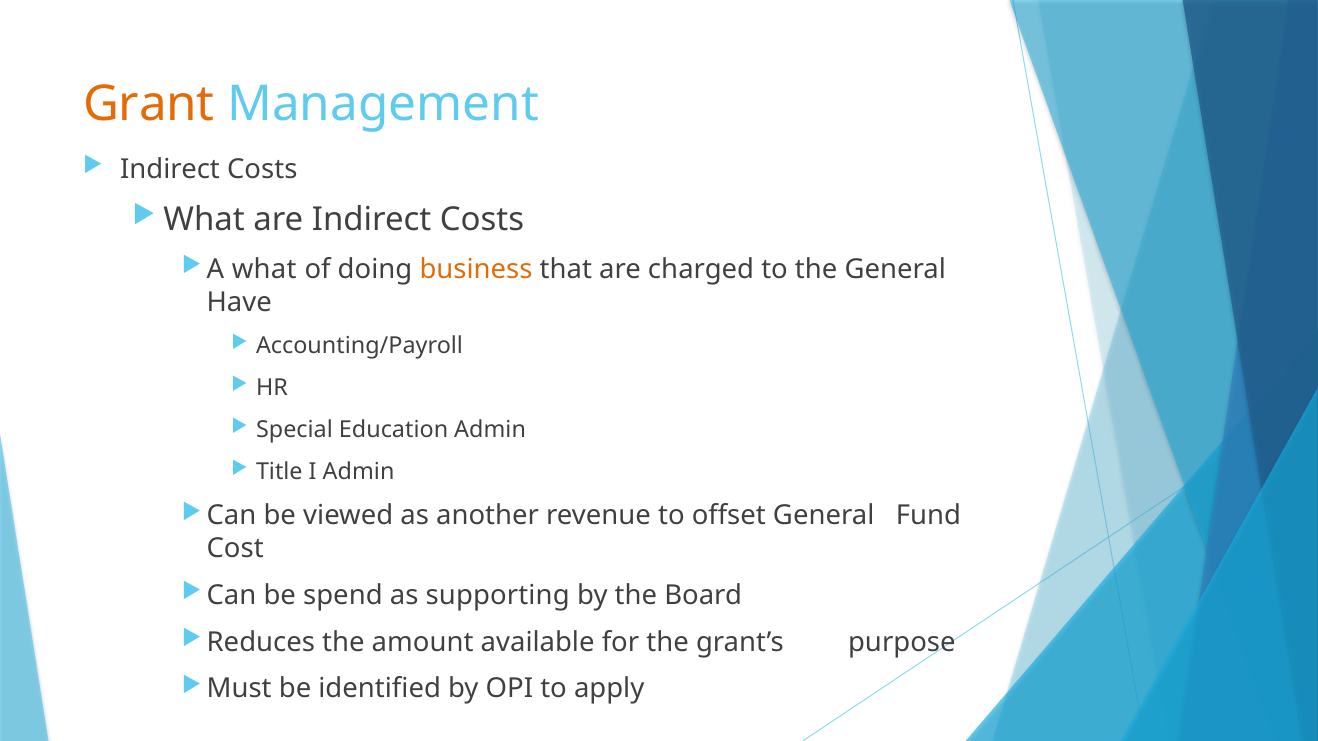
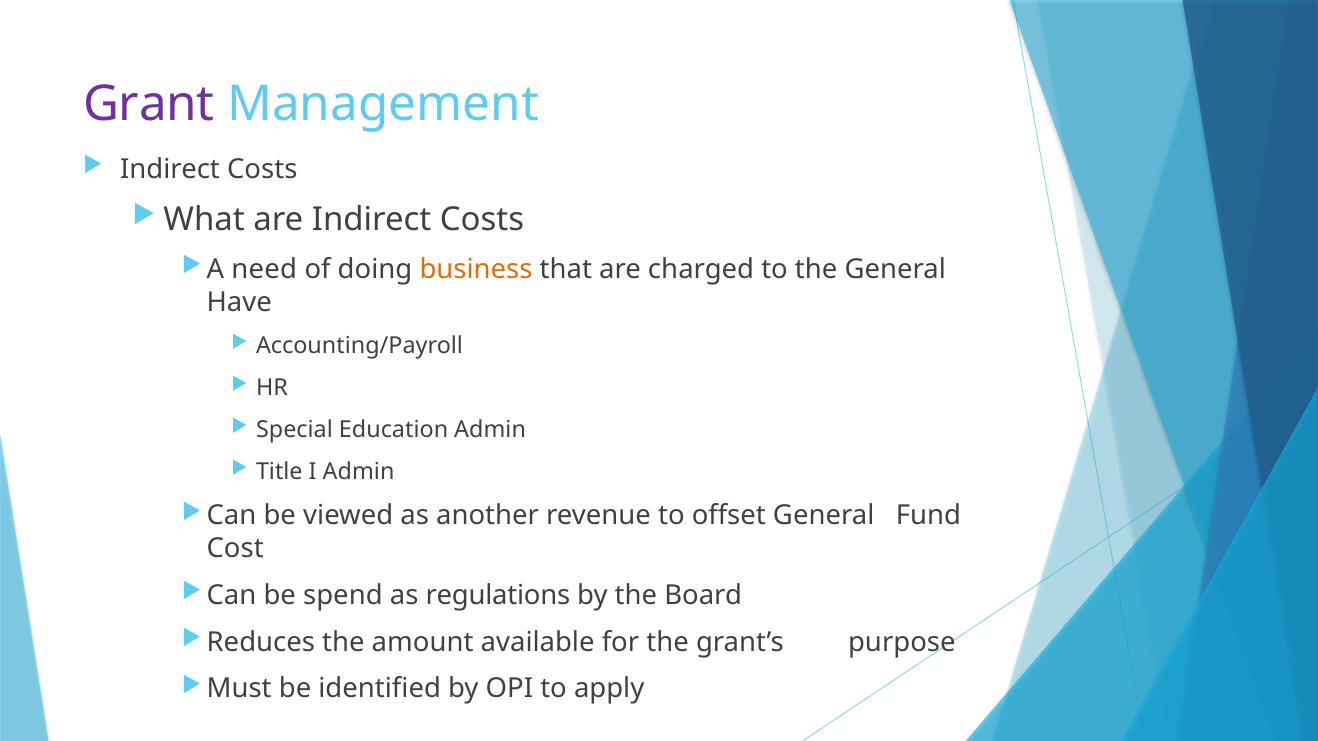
Grant colour: orange -> purple
A what: what -> need
supporting: supporting -> regulations
